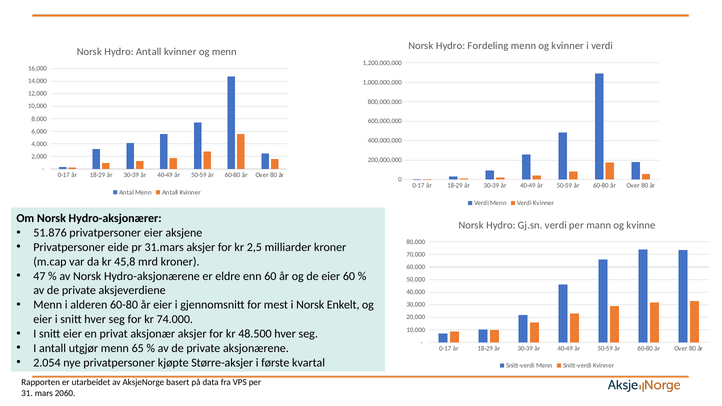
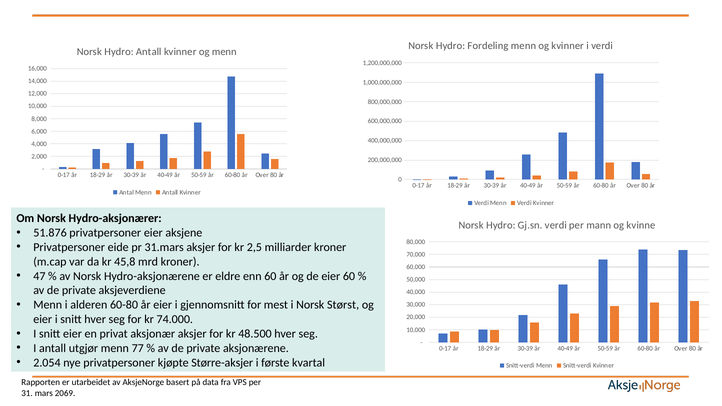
Enkelt: Enkelt -> Størst
65: 65 -> 77
2060: 2060 -> 2069
